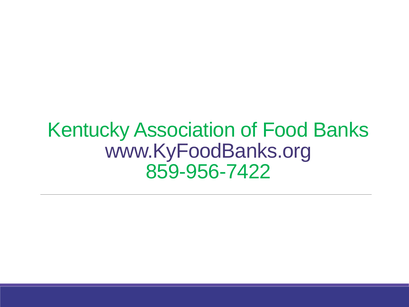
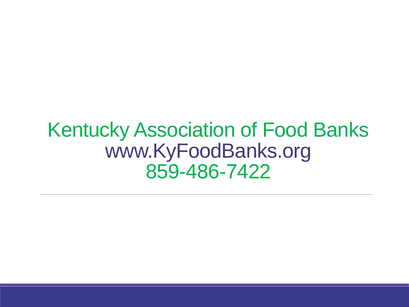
859-956-7422: 859-956-7422 -> 859-486-7422
